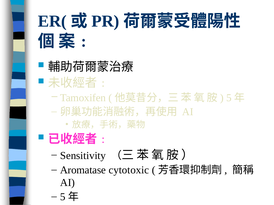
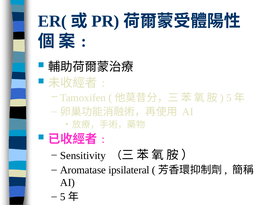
cytotoxic: cytotoxic -> ipsilateral
